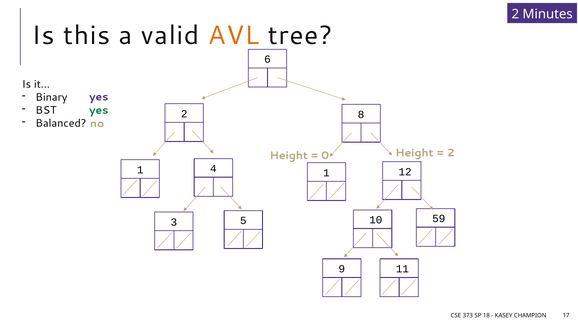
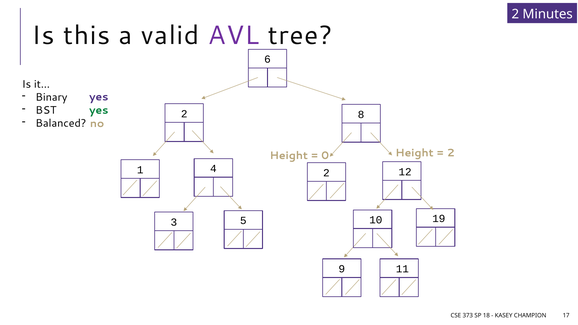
AVL colour: orange -> purple
1 1: 1 -> 2
59: 59 -> 19
